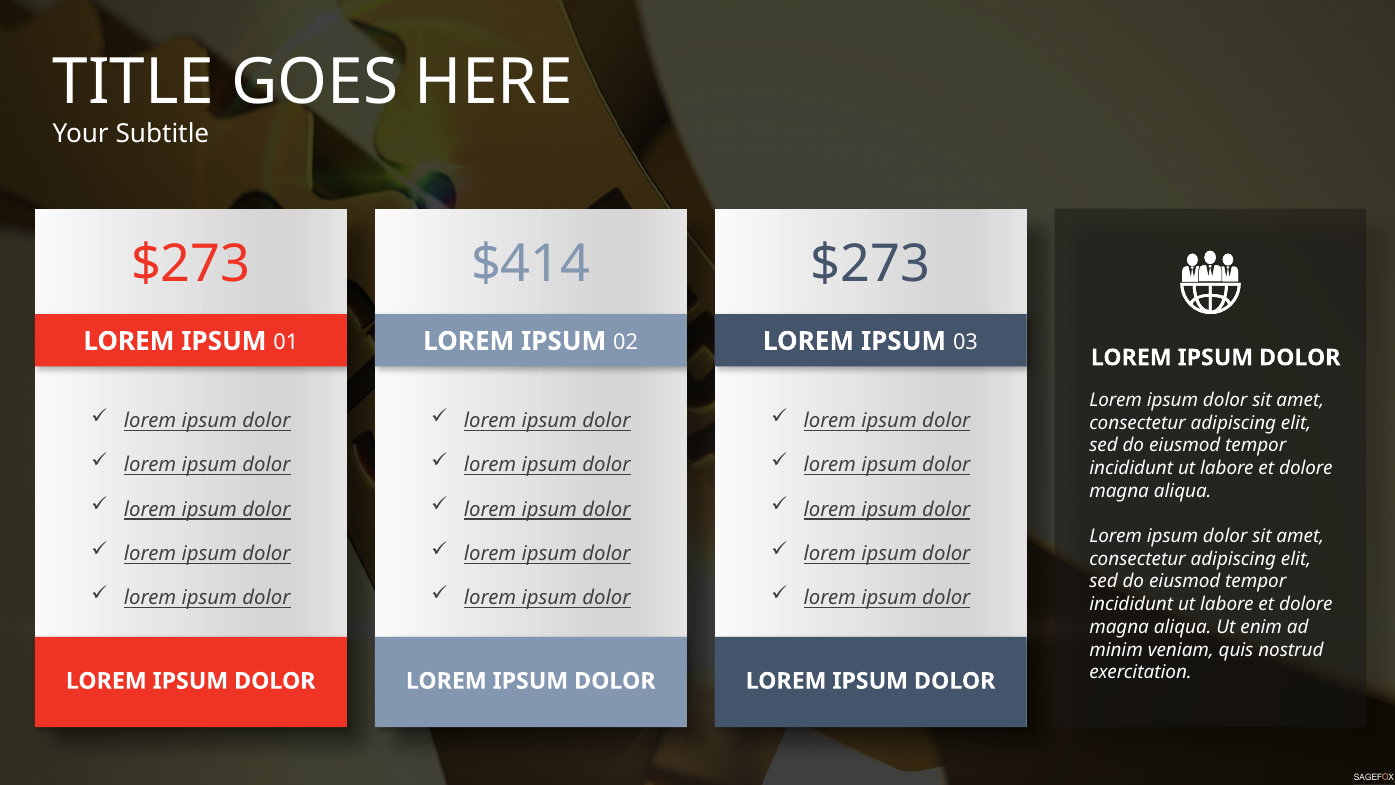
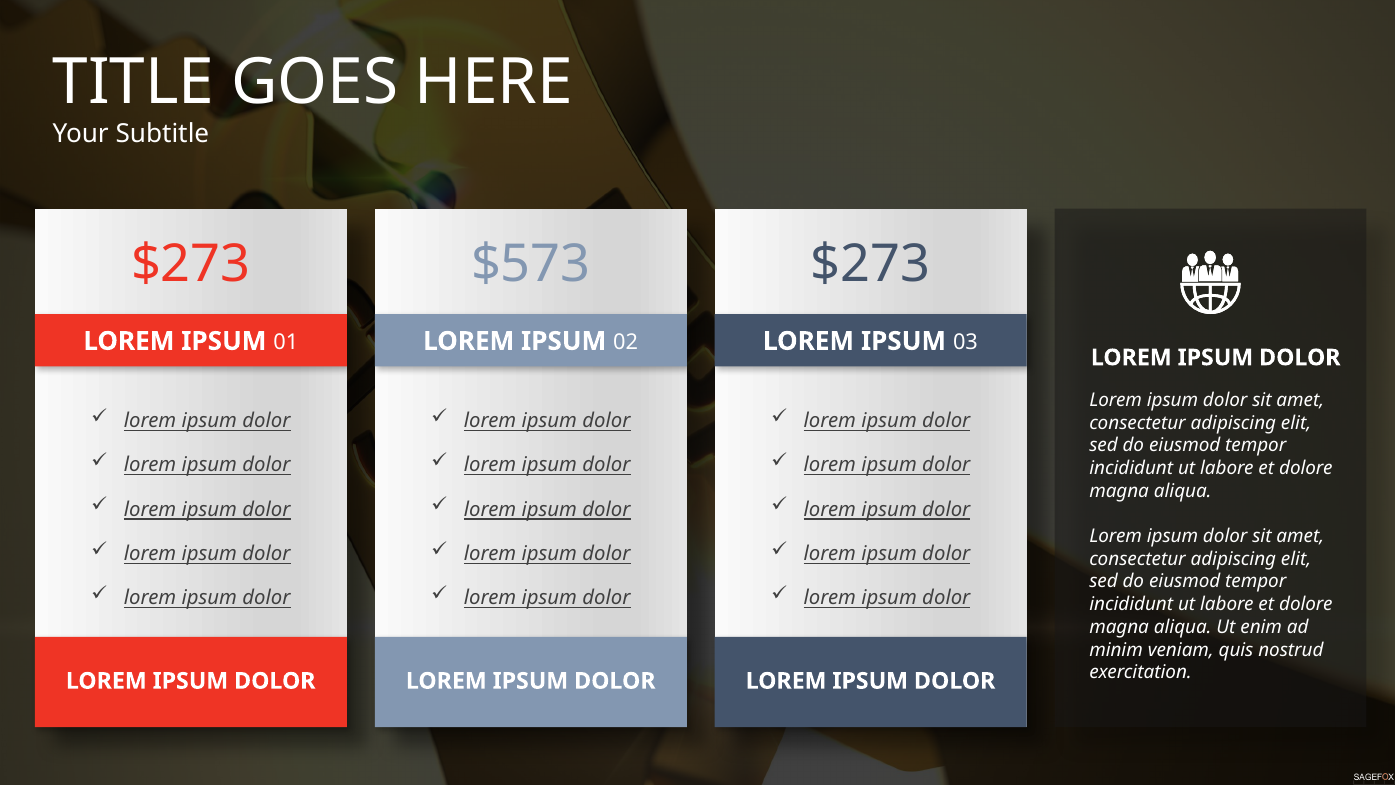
$414: $414 -> $573
